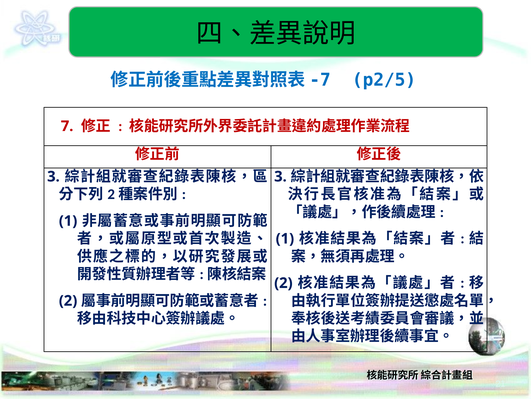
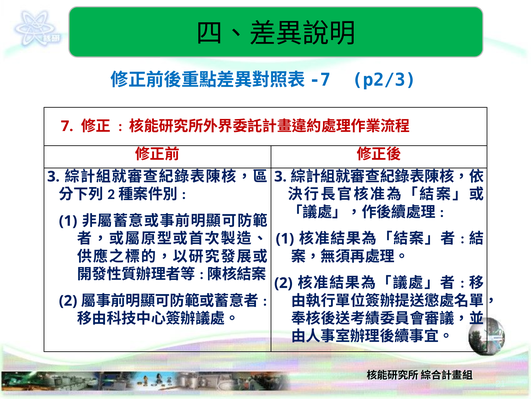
p2/5: p2/5 -> p2/3
